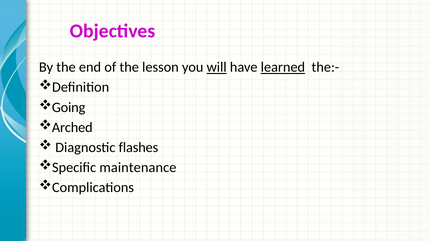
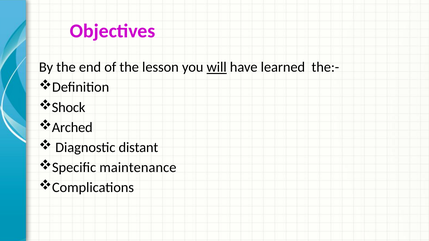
learned underline: present -> none
Going: Going -> Shock
flashes: flashes -> distant
